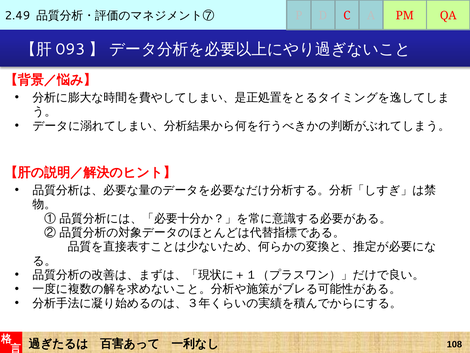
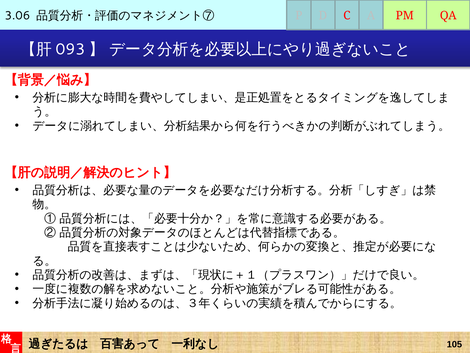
2.49: 2.49 -> 3.06
108: 108 -> 105
